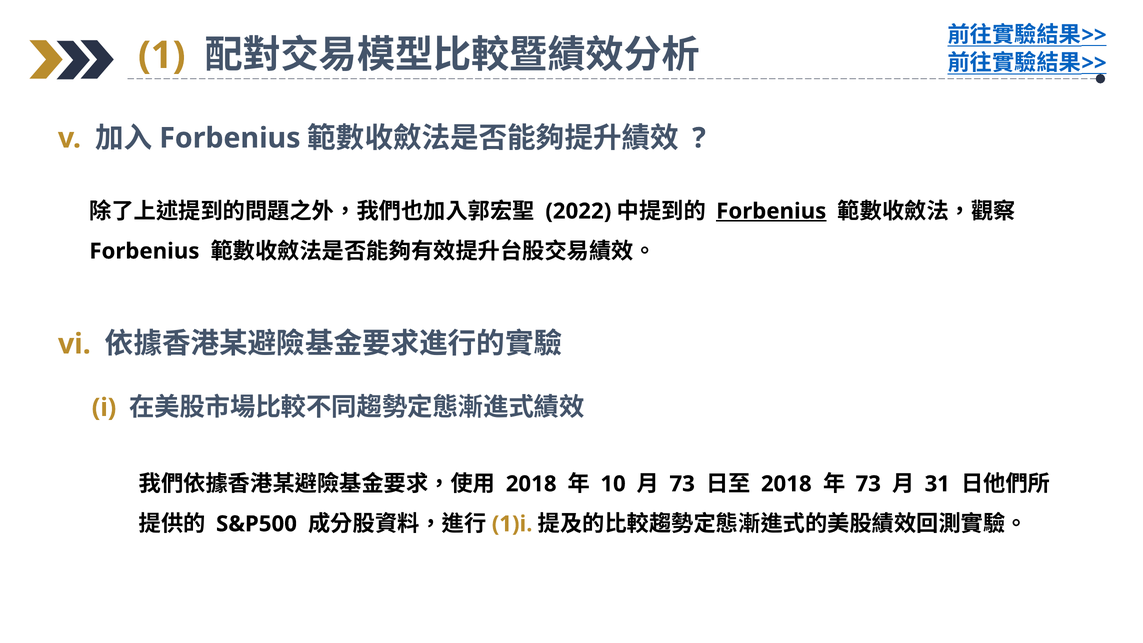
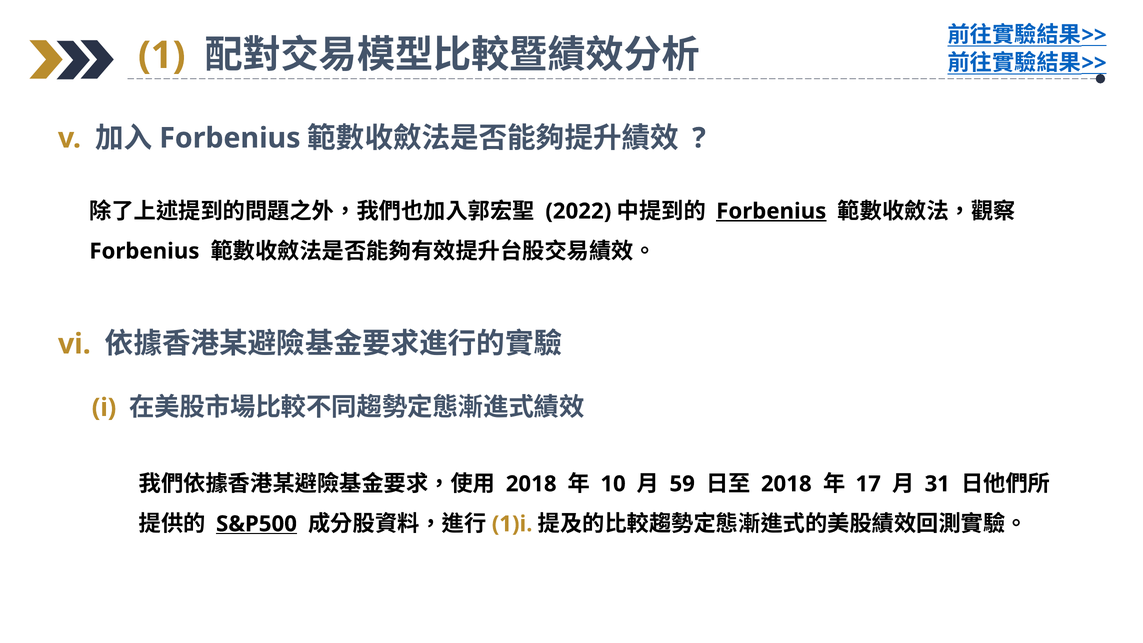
73 at (682, 484): 73 -> 59
73 at (868, 484): 73 -> 17
S&P500 underline: none -> present
